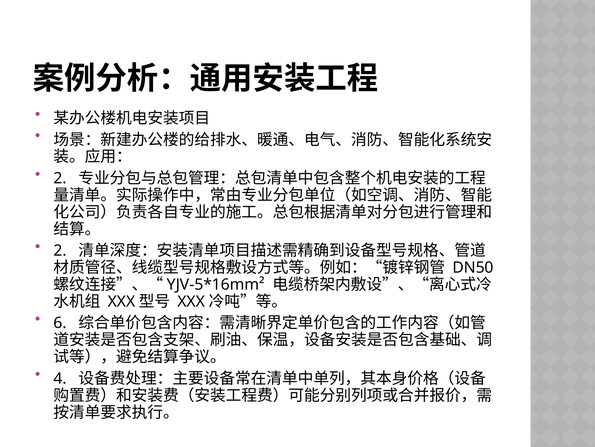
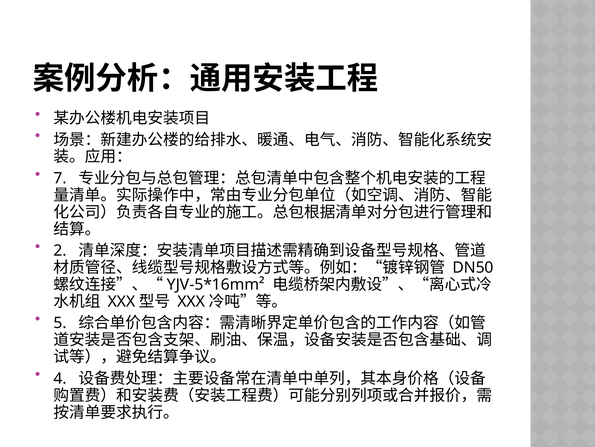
2 at (60, 178): 2 -> 7
6: 6 -> 5
